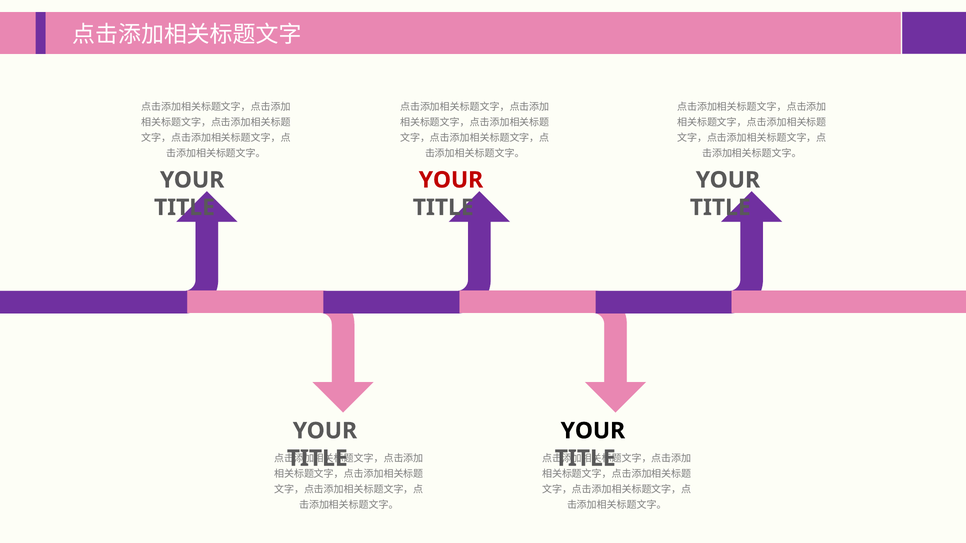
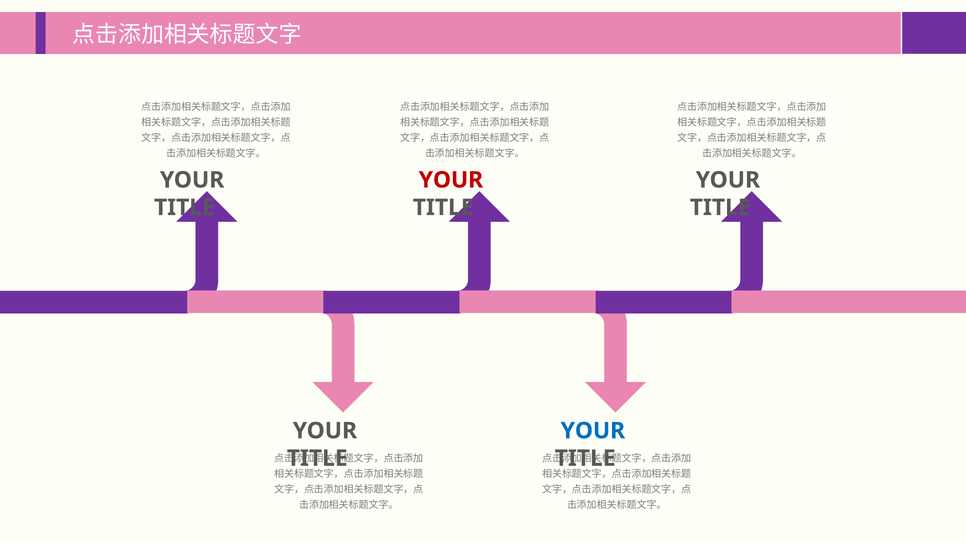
YOUR at (593, 431) colour: black -> blue
